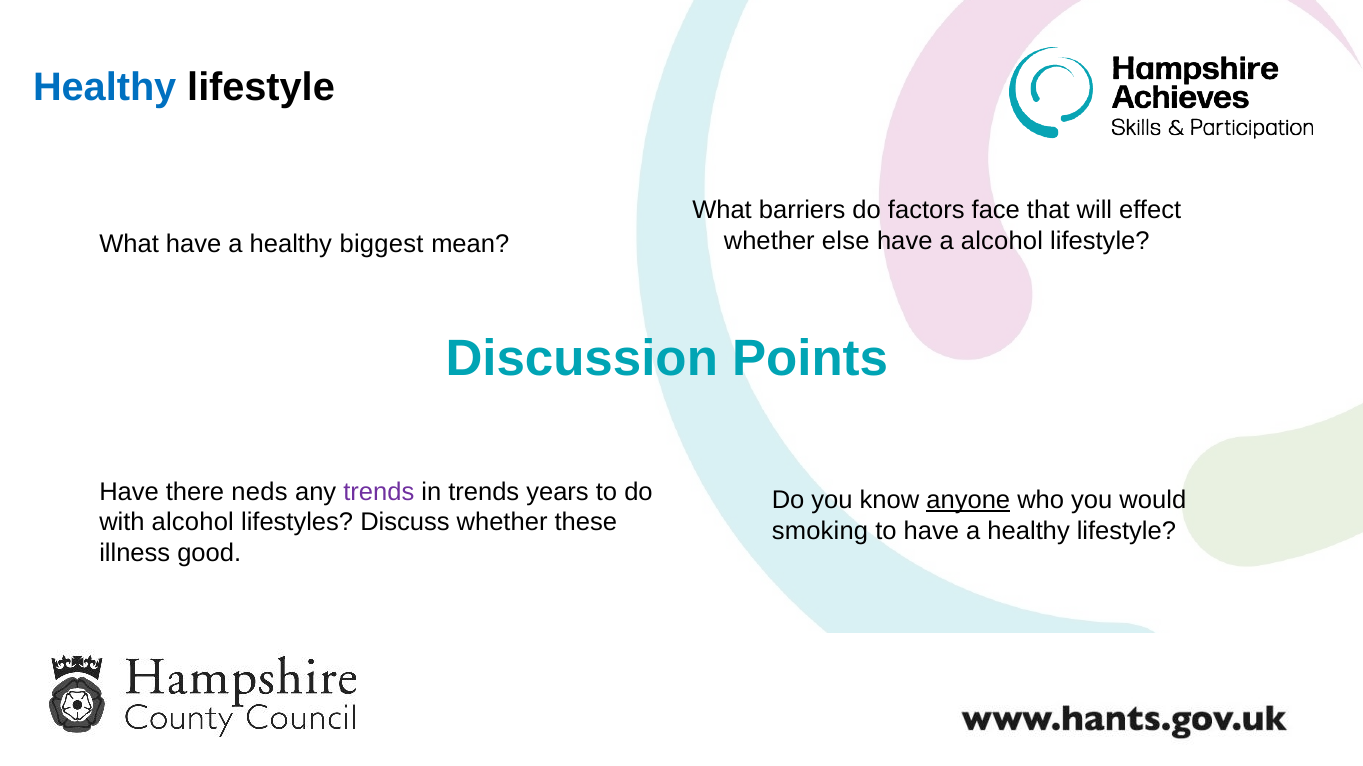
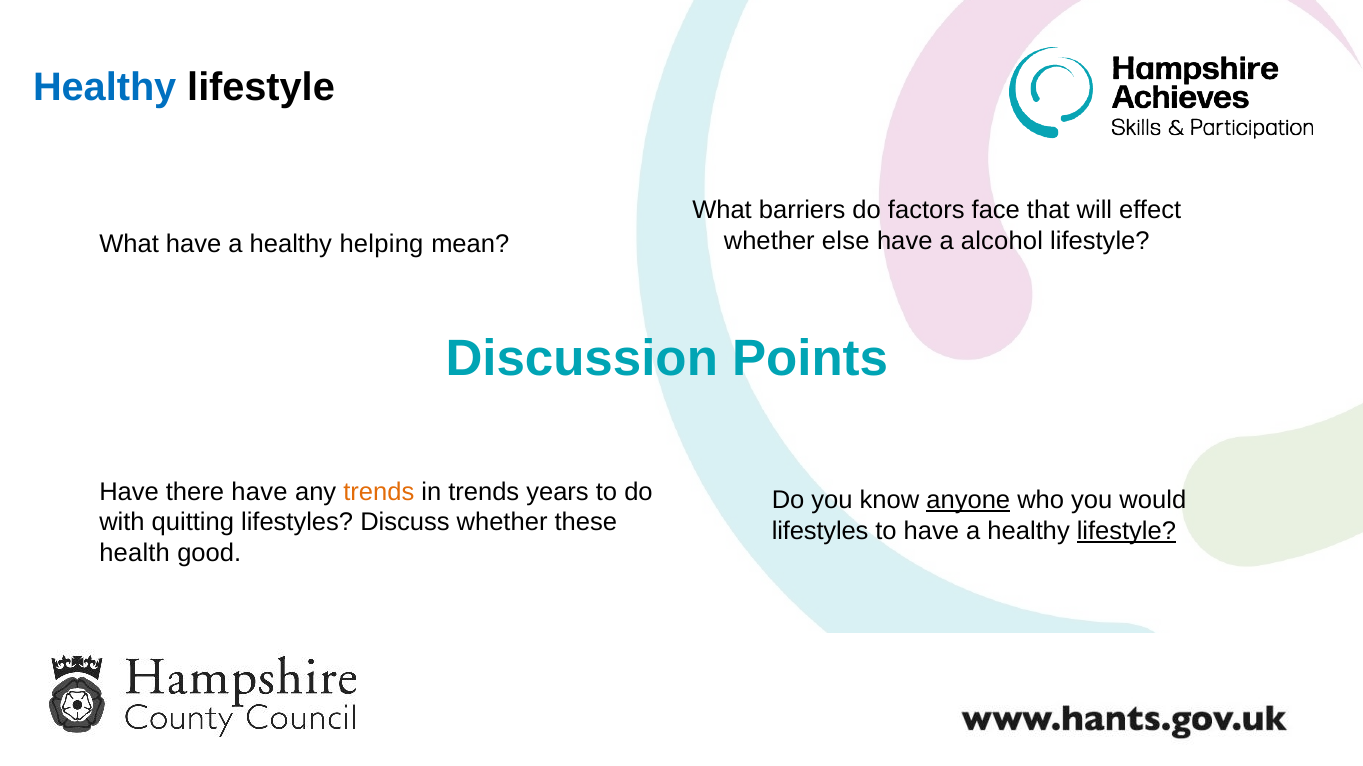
biggest: biggest -> helping
there neds: neds -> have
trends at (379, 492) colour: purple -> orange
with alcohol: alcohol -> quitting
smoking at (820, 531): smoking -> lifestyles
lifestyle at (1126, 531) underline: none -> present
illness: illness -> health
